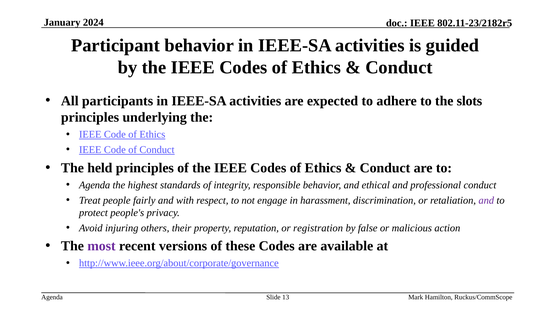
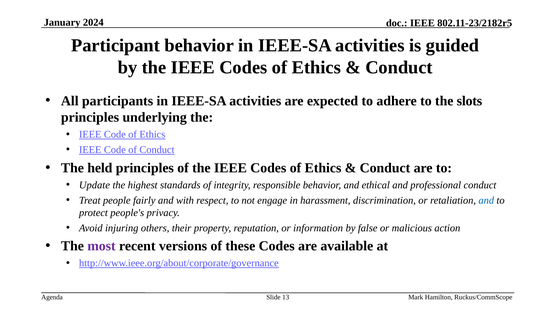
Agenda at (95, 185): Agenda -> Update
and at (486, 200) colour: purple -> blue
registration: registration -> information
